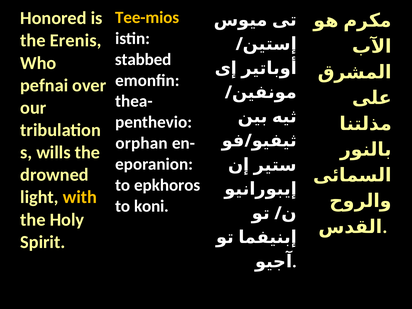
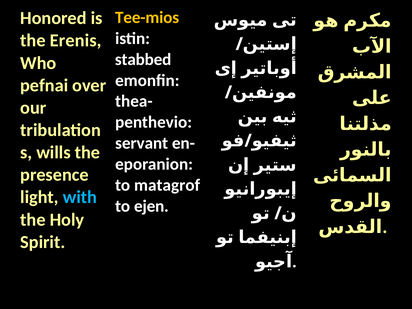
orphan: orphan -> servant
drowned: drowned -> presence
epkhoros: epkhoros -> matagrof
with colour: yellow -> light blue
koni: koni -> ejen
